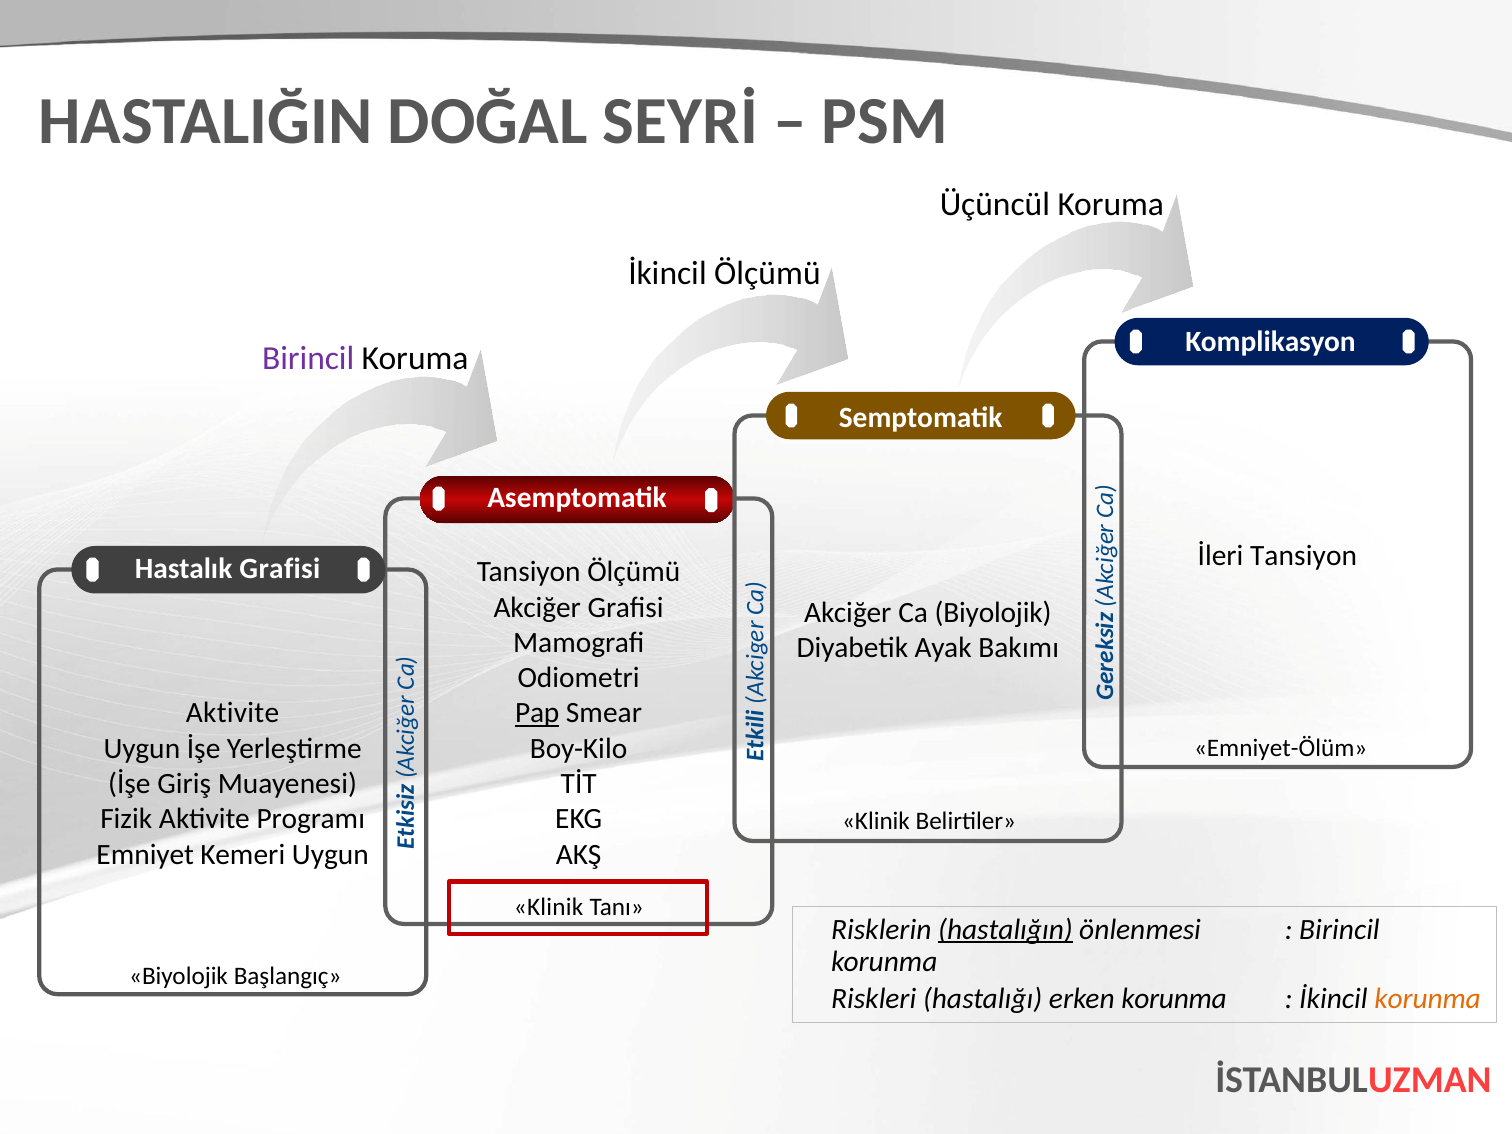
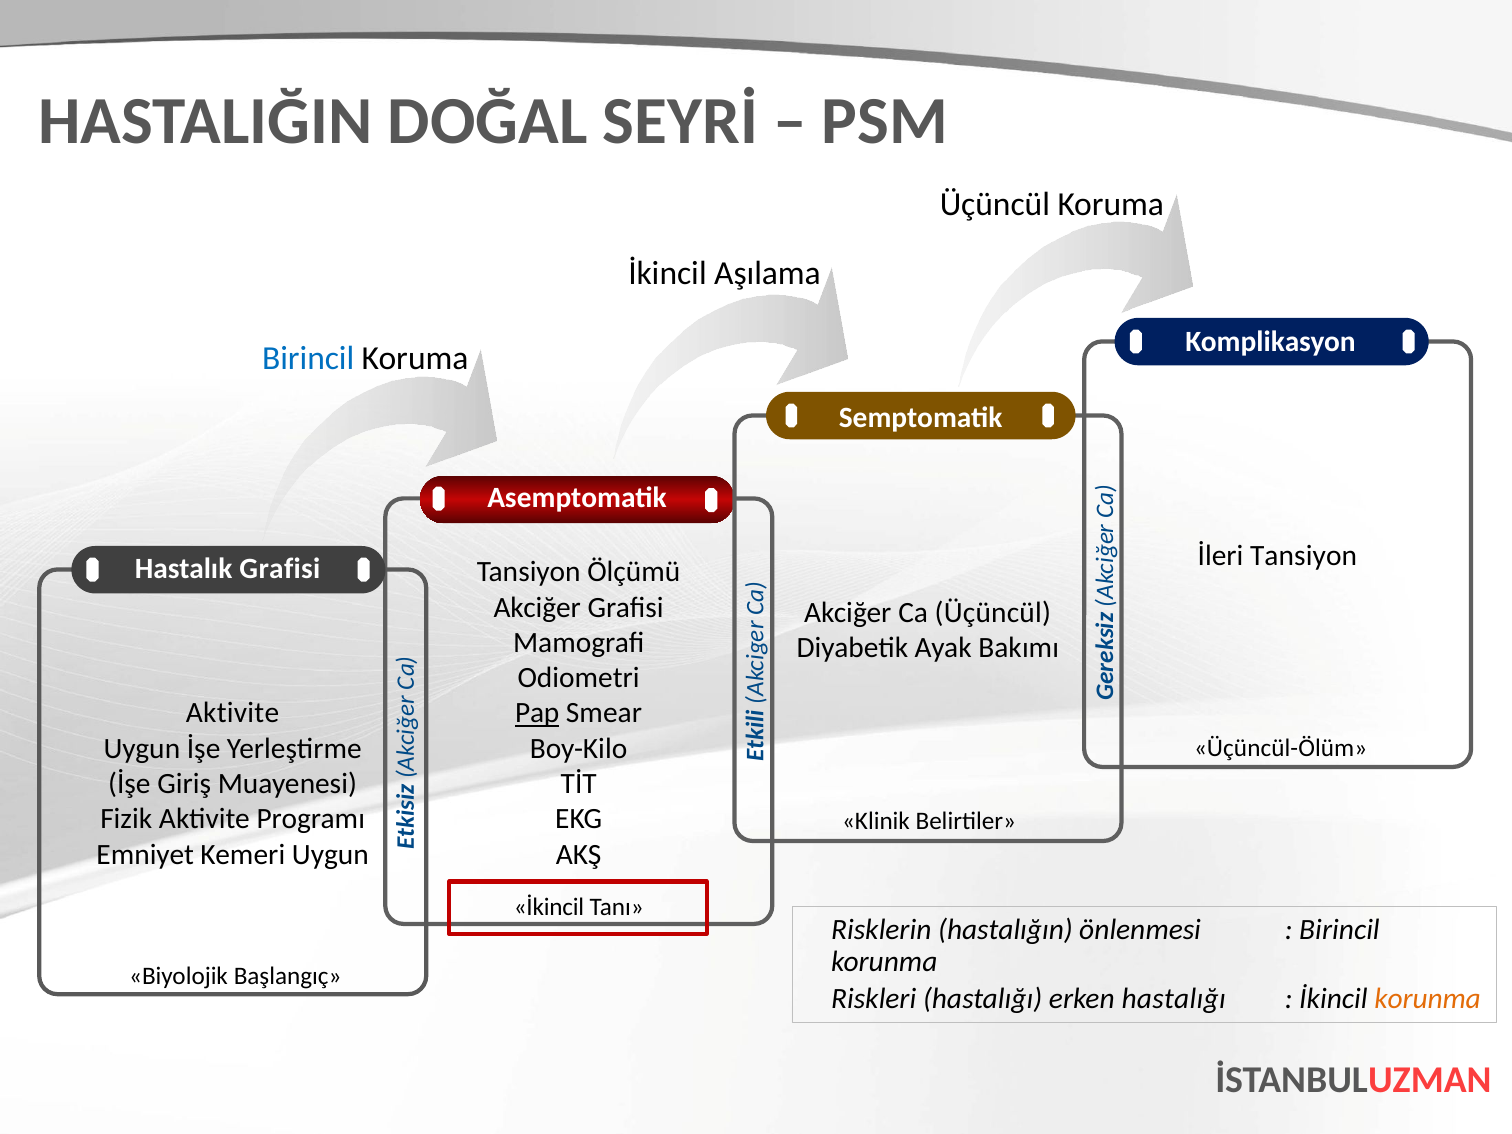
İkincil Ölçümü: Ölçümü -> Aşılama
Birincil at (308, 358) colour: purple -> blue
Ca Biyolojik: Biyolojik -> Üçüncül
Emniyet-Ölüm: Emniyet-Ölüm -> Üçüncül-Ölüm
Klinik at (549, 907): Klinik -> İkincil
hastalığın underline: present -> none
erken korunma: korunma -> hastalığı
